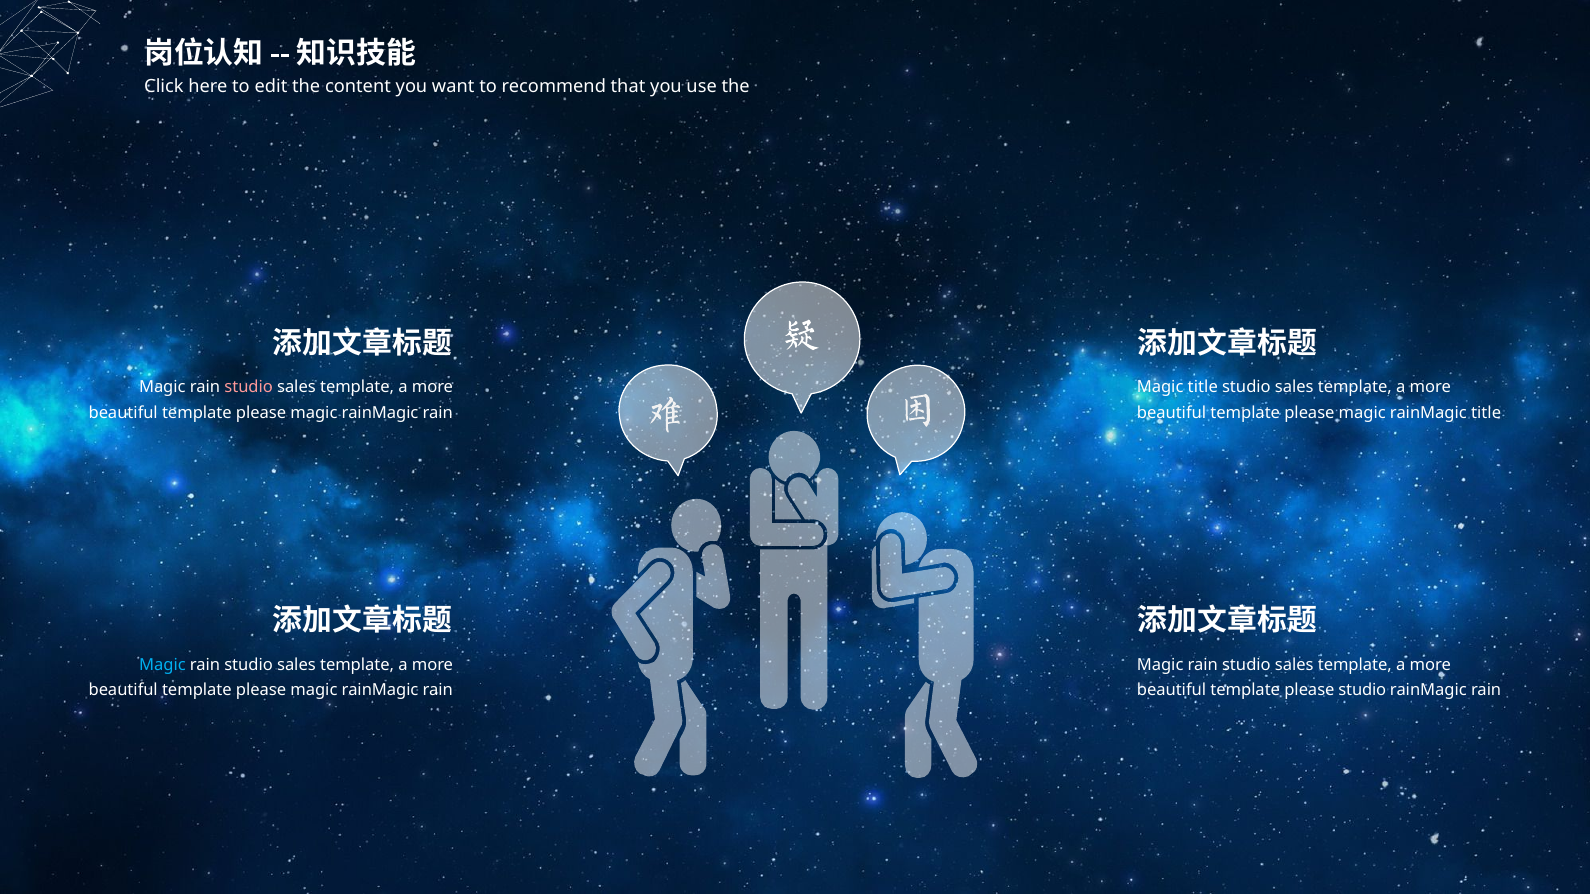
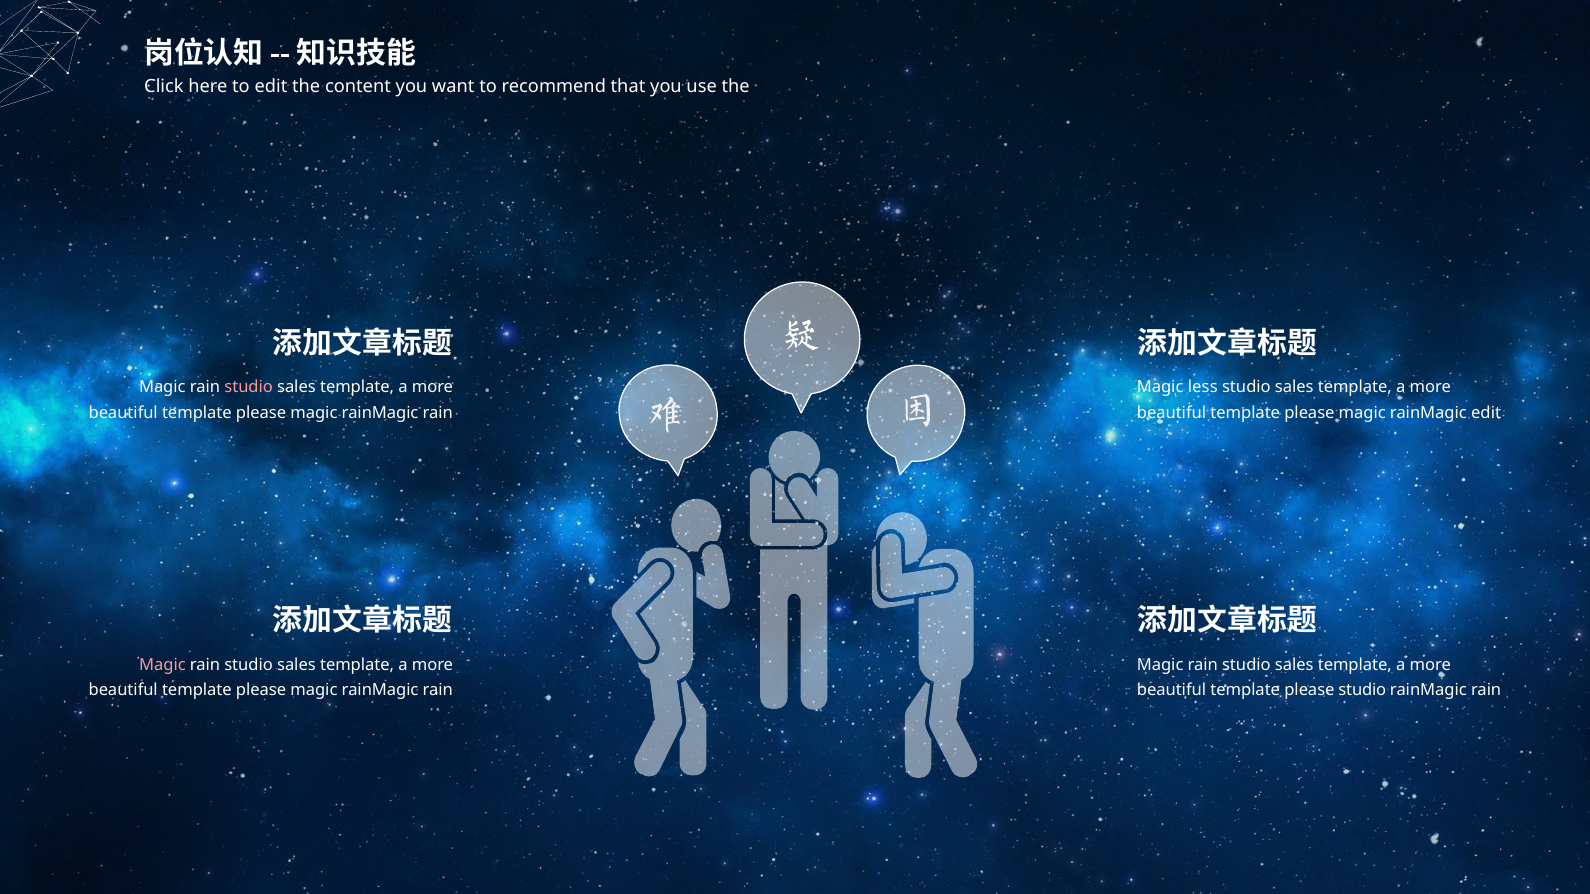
Magic title: title -> less
rainMagic title: title -> edit
Magic at (162, 665) colour: light blue -> pink
